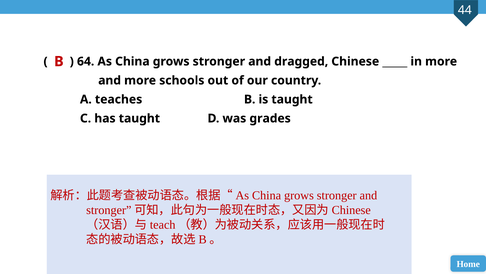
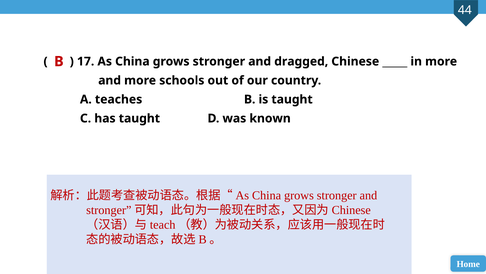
64: 64 -> 17
grades: grades -> known
